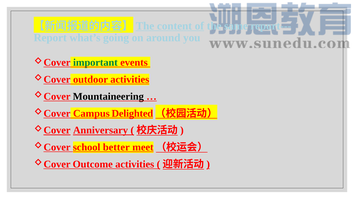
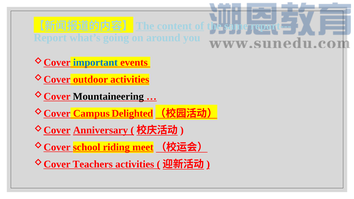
important colour: green -> blue
better: better -> riding
Outcome: Outcome -> Teachers
